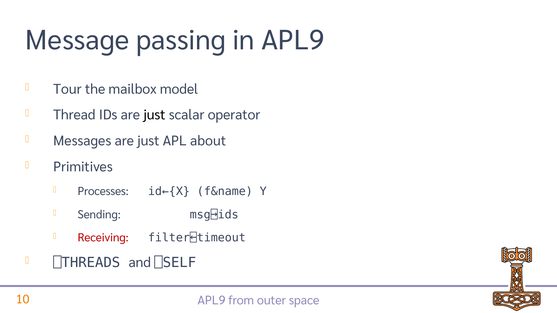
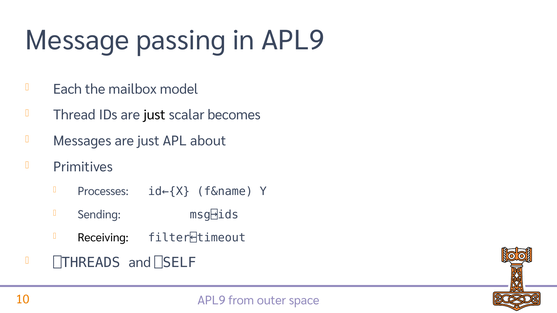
Tour: Tour -> Each
operator: operator -> becomes
Receiving colour: red -> black
